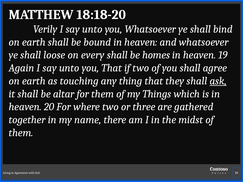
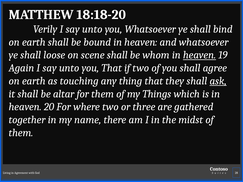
every: every -> scene
homes: homes -> whom
heaven at (199, 55) underline: none -> present
